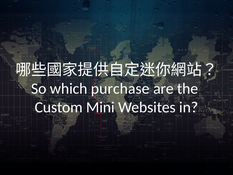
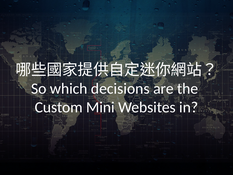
purchase: purchase -> decisions
